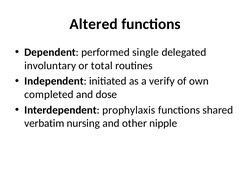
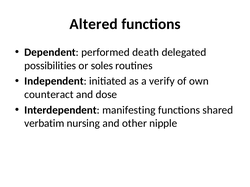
single: single -> death
involuntary: involuntary -> possibilities
total: total -> soles
completed: completed -> counteract
prophylaxis: prophylaxis -> manifesting
